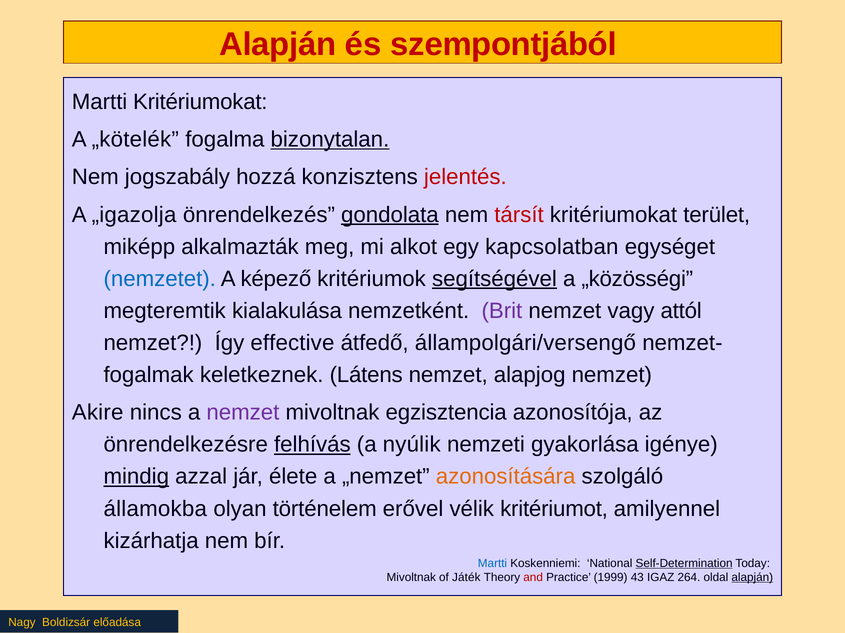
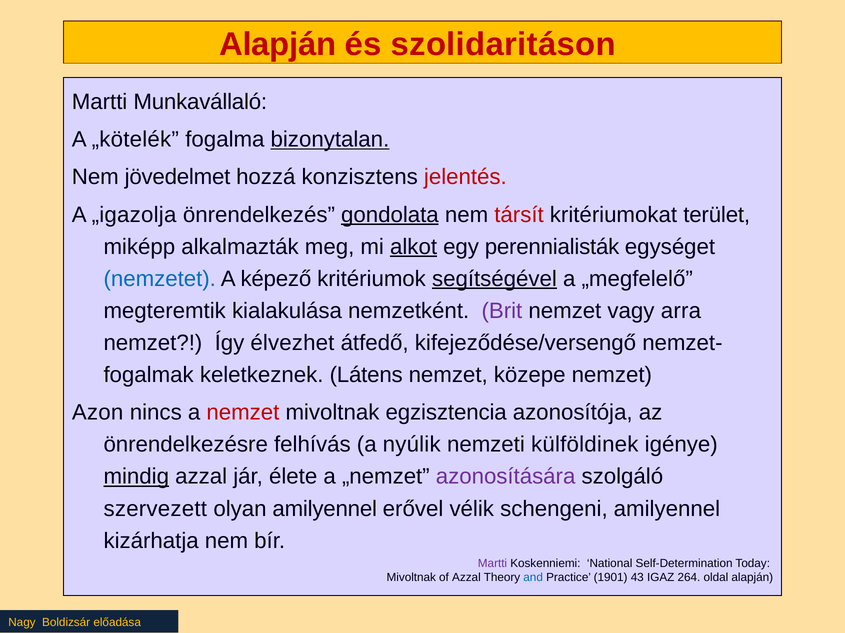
szempontjából: szempontjából -> szolidaritáson
Martti Kritériumokat: Kritériumokat -> Munkavállaló
jogszabály: jogszabály -> jövedelmet
alkot underline: none -> present
kapcsolatban: kapcsolatban -> perennialisták
„közösségi: „közösségi -> „megfelelő
attól: attól -> arra
effective: effective -> élvezhet
állampolgári/versengő: állampolgári/versengő -> kifejeződése/versengő
alapjog: alapjog -> közepe
Akire: Akire -> Azon
nemzet at (243, 413) colour: purple -> red
felhívás underline: present -> none
gyakorlása: gyakorlása -> külföldinek
azonosítására colour: orange -> purple
államokba: államokba -> szervezett
olyan történelem: történelem -> amilyennel
kritériumot: kritériumot -> schengeni
Martti at (492, 564) colour: blue -> purple
Self-Determination underline: present -> none
of Játék: Játék -> Azzal
and colour: red -> blue
1999: 1999 -> 1901
alapján at (752, 578) underline: present -> none
